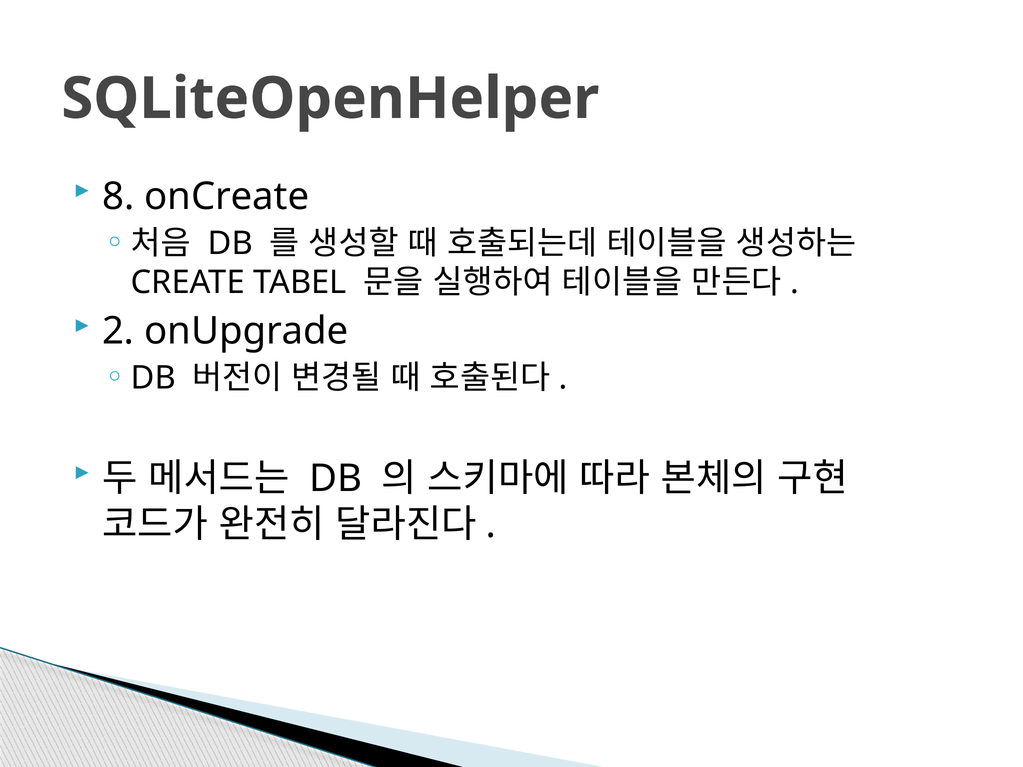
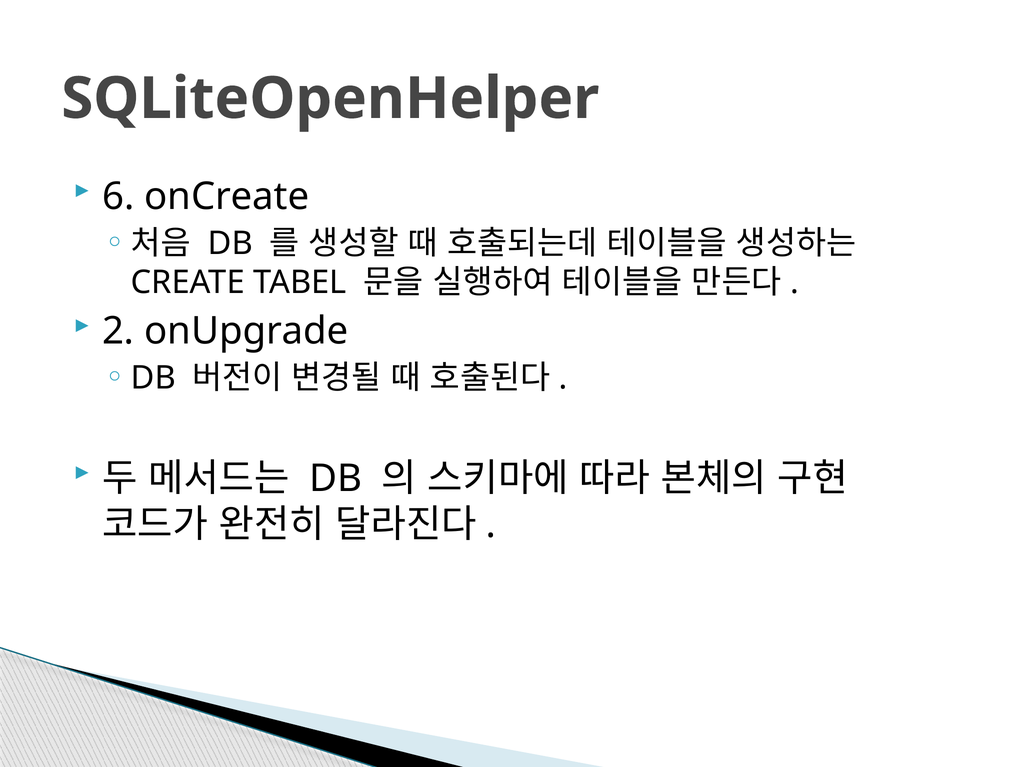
8: 8 -> 6
